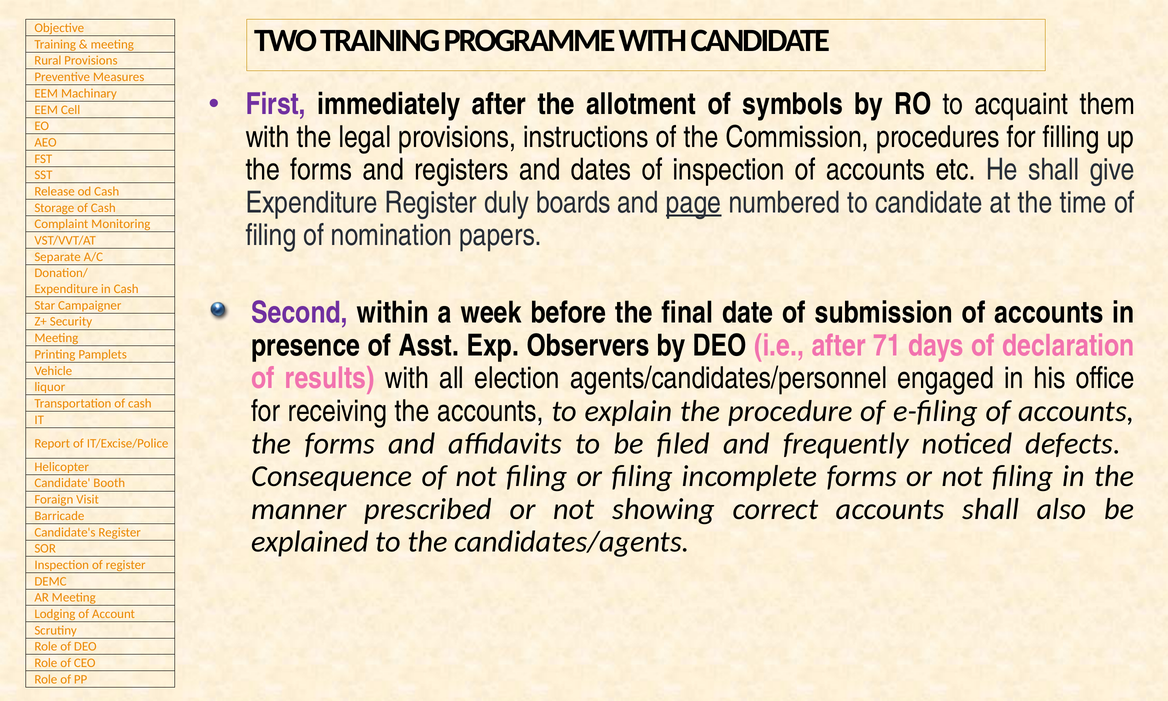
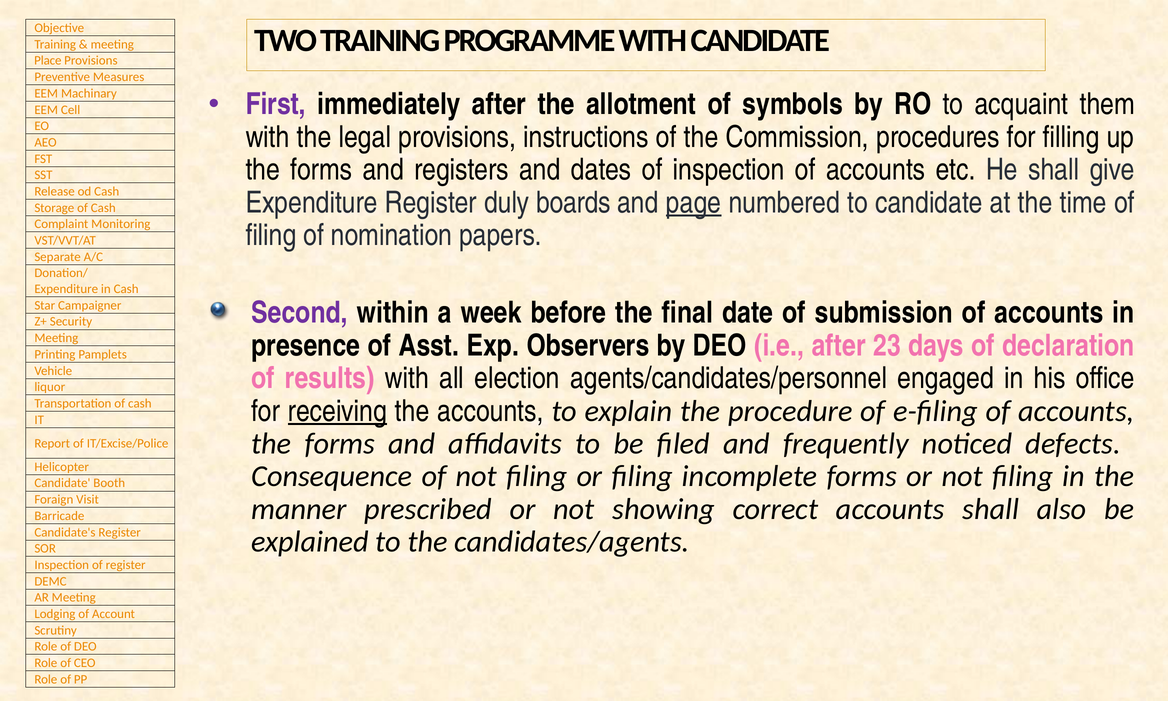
Rural: Rural -> Place
71: 71 -> 23
receiving underline: none -> present
